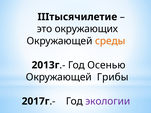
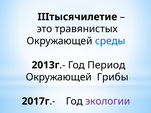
окружающих: окружающих -> травянистых
среды colour: orange -> blue
Осенью: Осенью -> Период
